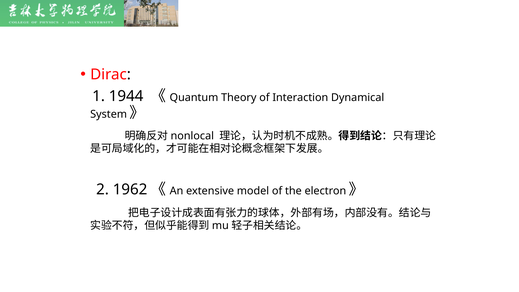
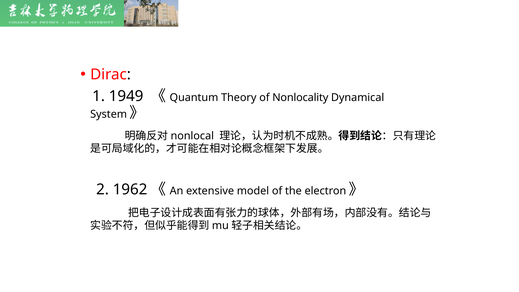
1944: 1944 -> 1949
Interaction: Interaction -> Nonlocality
